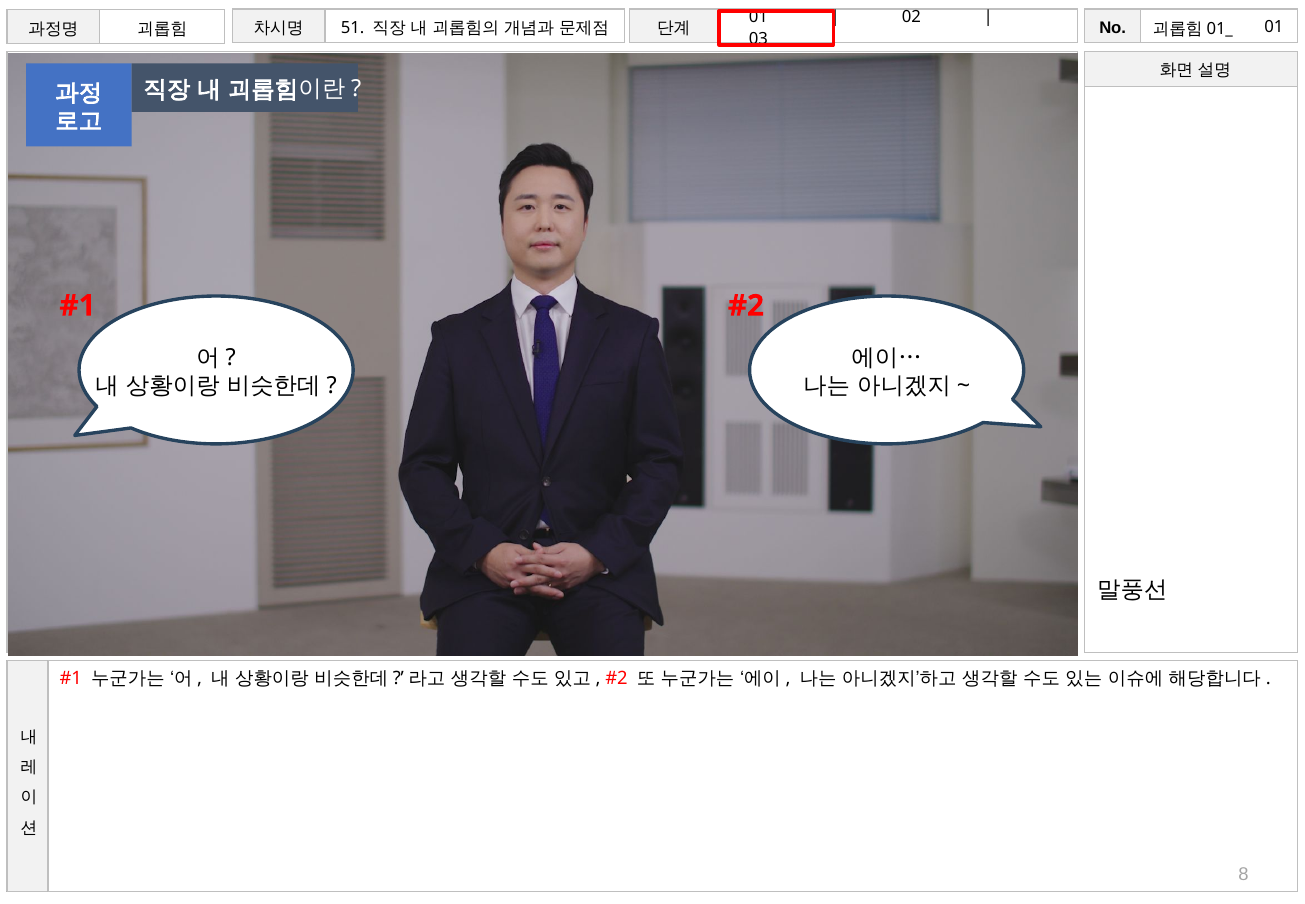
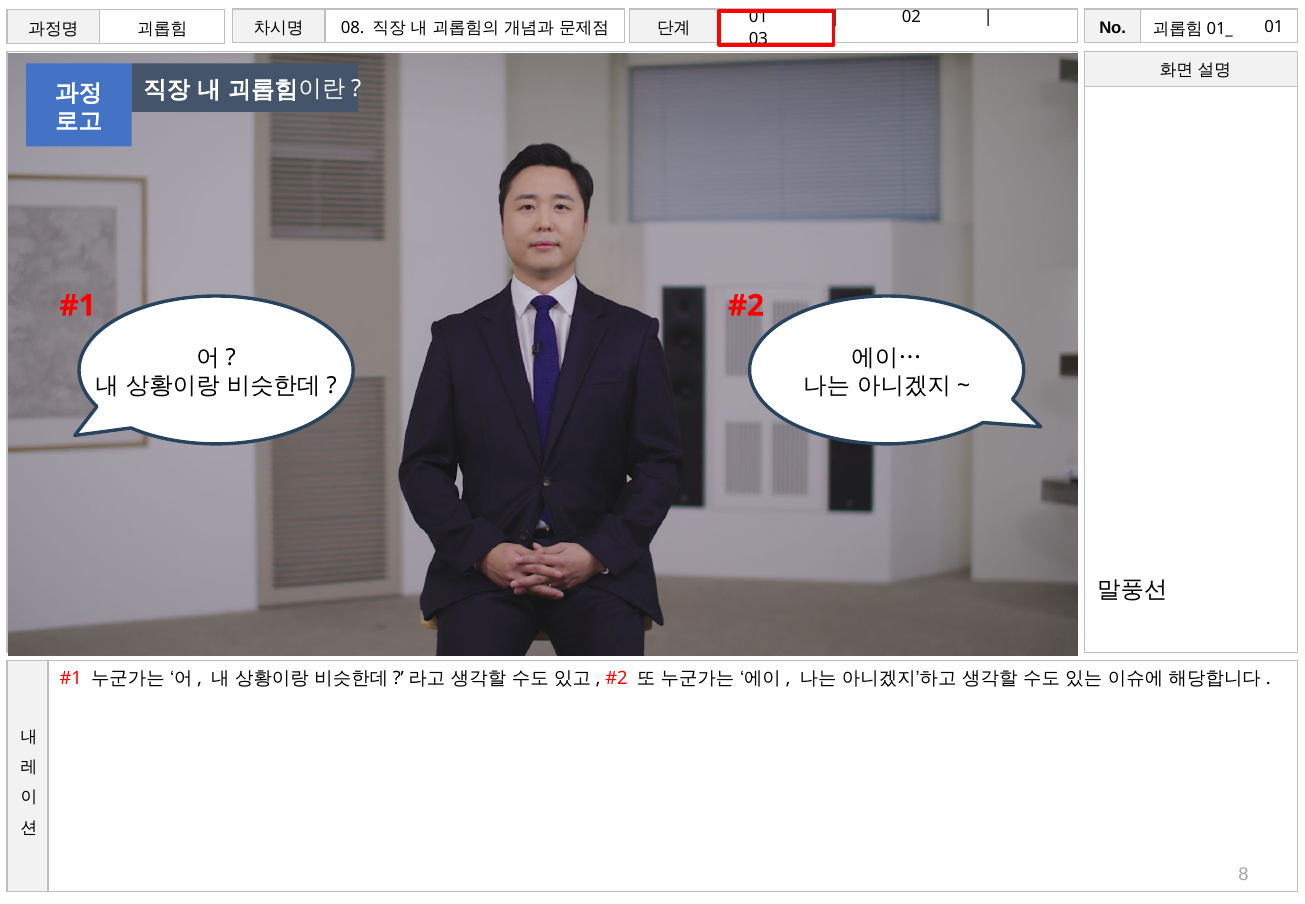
51: 51 -> 08
